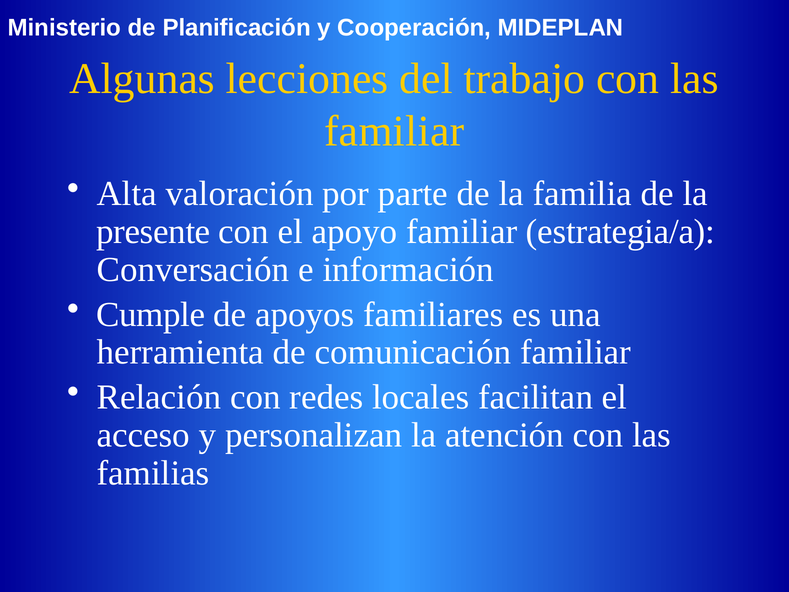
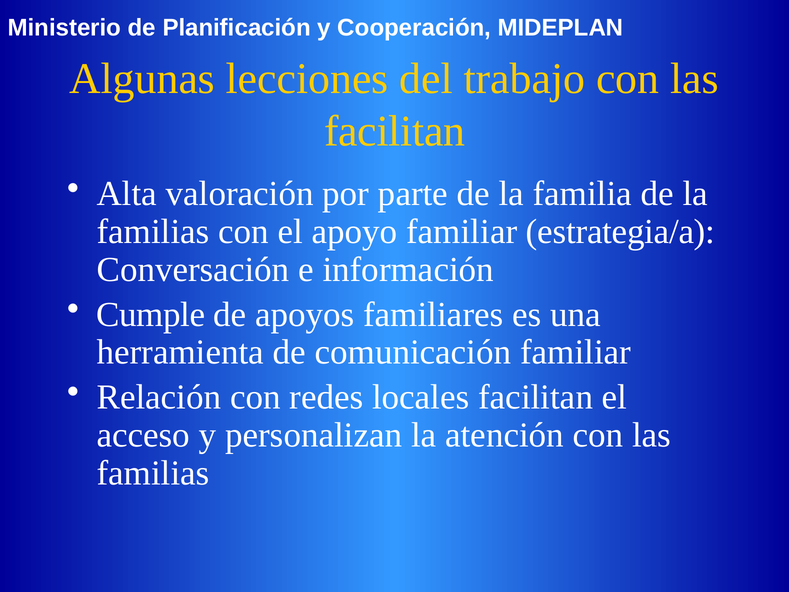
familiar at (394, 131): familiar -> facilitan
presente at (153, 232): presente -> familias
